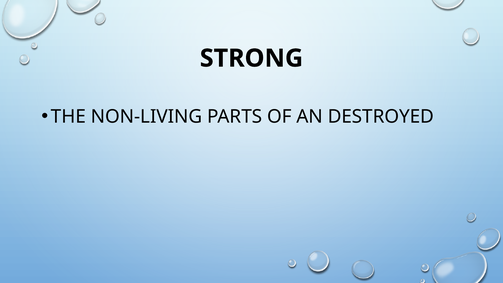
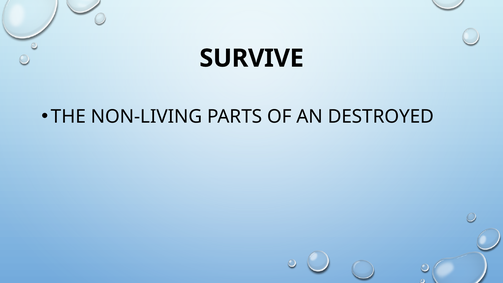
STRONG: STRONG -> SURVIVE
